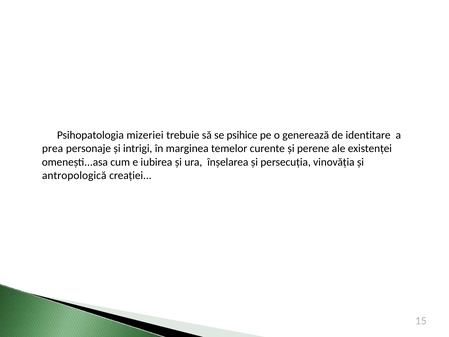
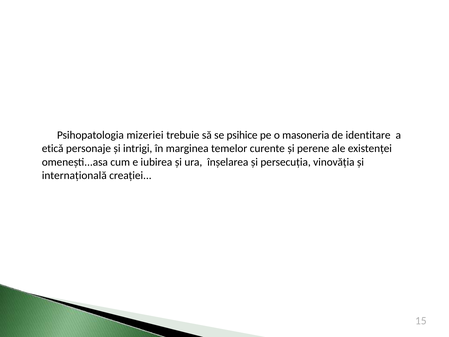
generează: generează -> masoneria
prea: prea -> eticǎ
antropologică: antropologică -> internațională
